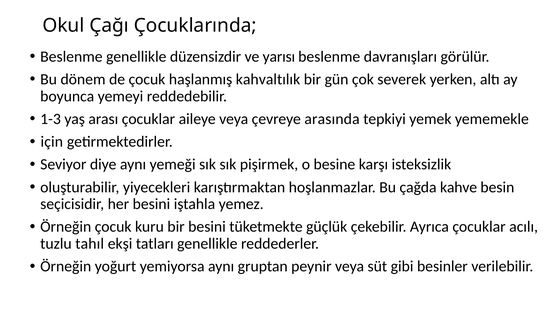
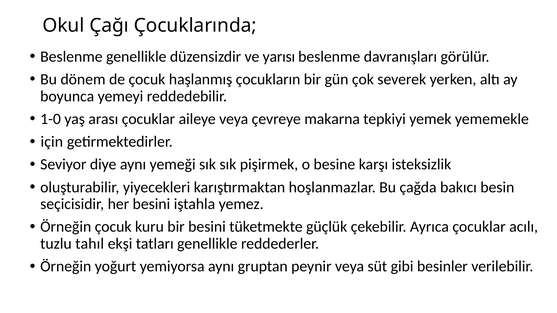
kahvaltılık: kahvaltılık -> çocukların
1-3: 1-3 -> 1-0
arasında: arasında -> makarna
kahve: kahve -> bakıcı
